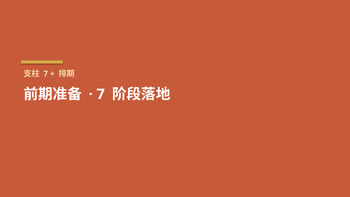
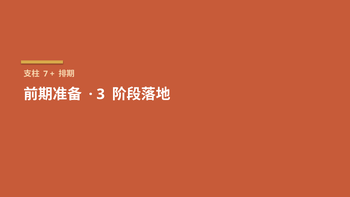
7 at (101, 94): 7 -> 3
